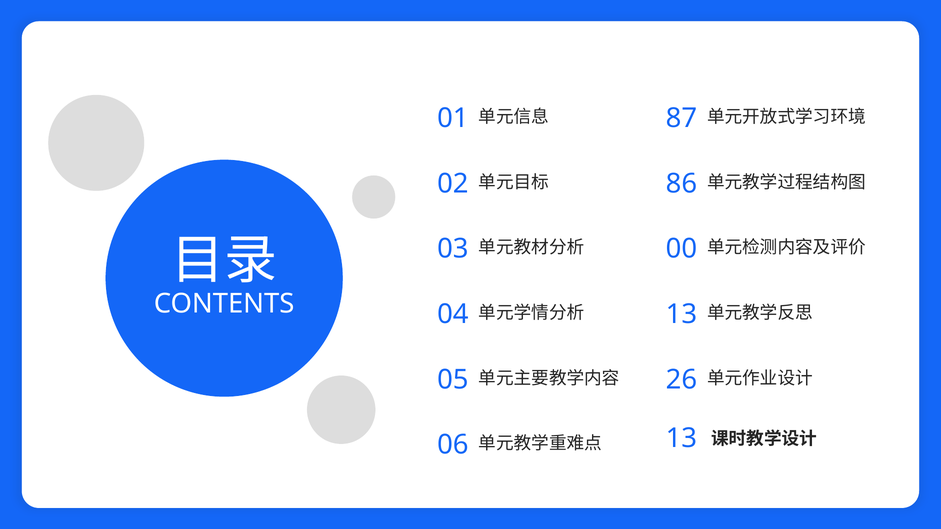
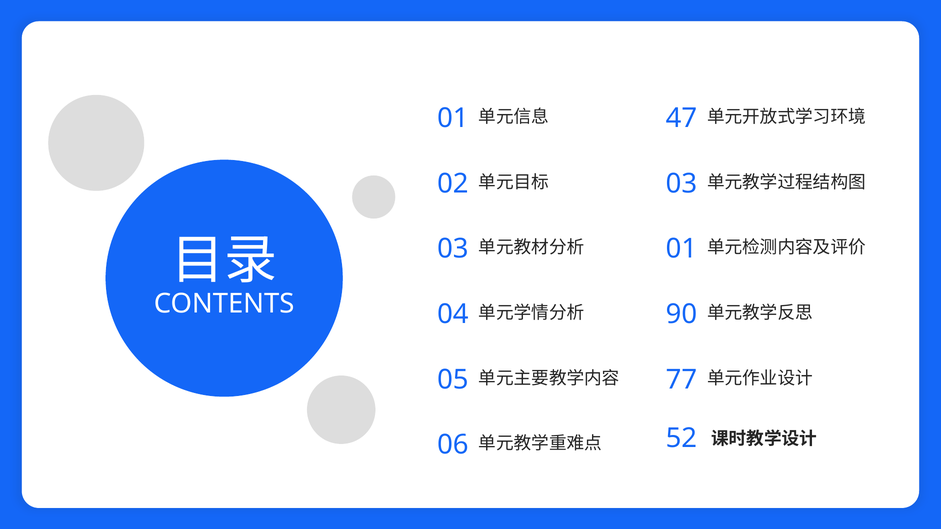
87: 87 -> 47
86 at (681, 184): 86 -> 03
00 at (681, 249): 00 -> 01
13 at (681, 314): 13 -> 90
26: 26 -> 77
13 at (681, 438): 13 -> 52
